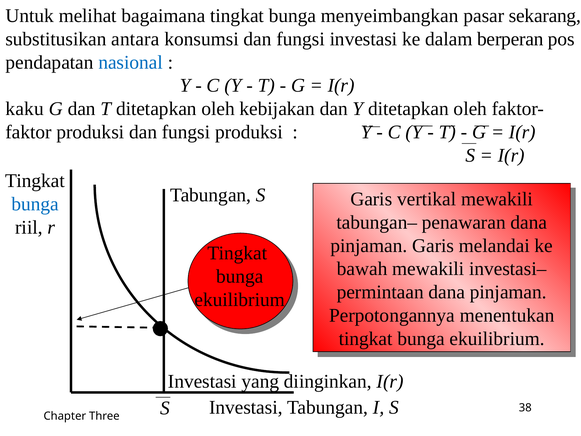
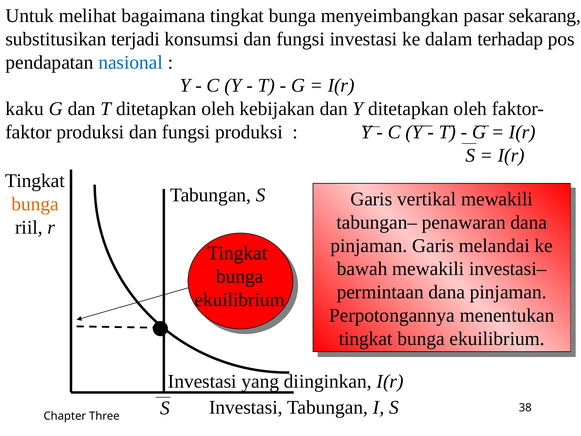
antara: antara -> terjadi
berperan: berperan -> terhadap
bunga at (35, 204) colour: blue -> orange
